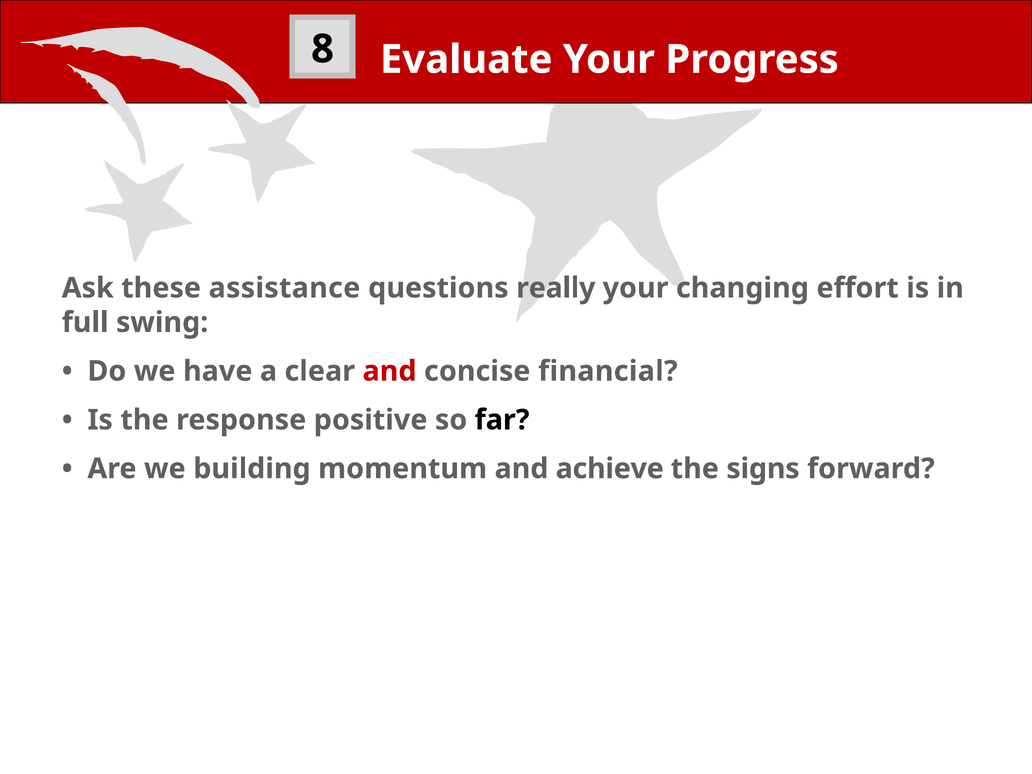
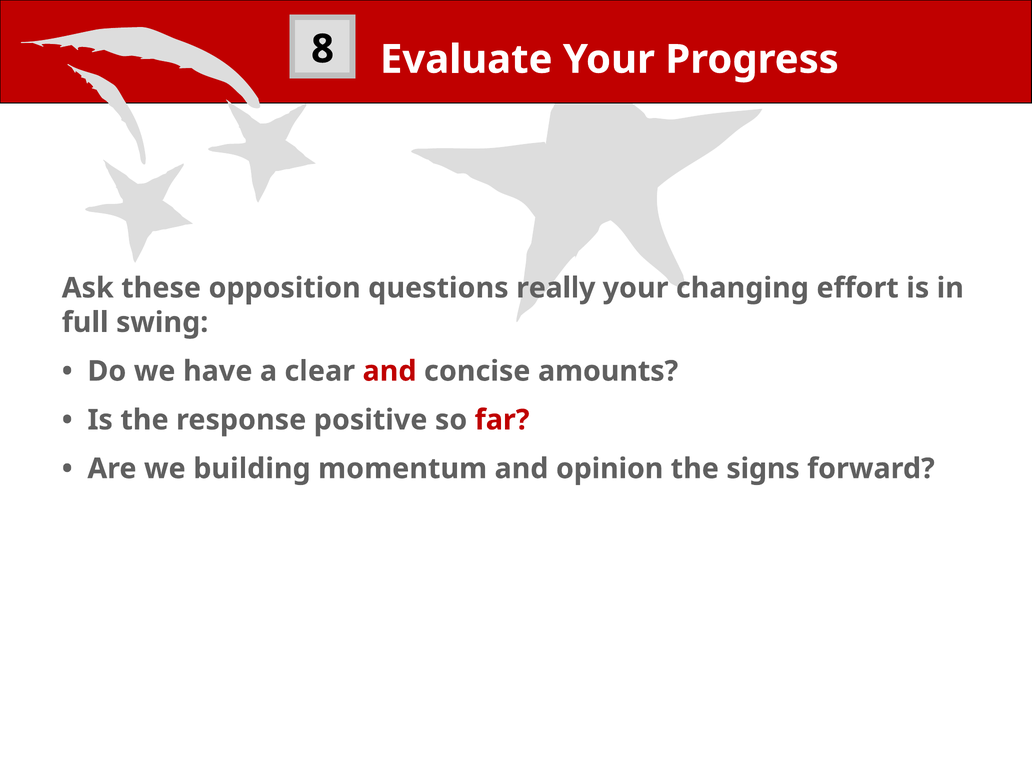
assistance: assistance -> opposition
financial: financial -> amounts
far colour: black -> red
achieve: achieve -> opinion
